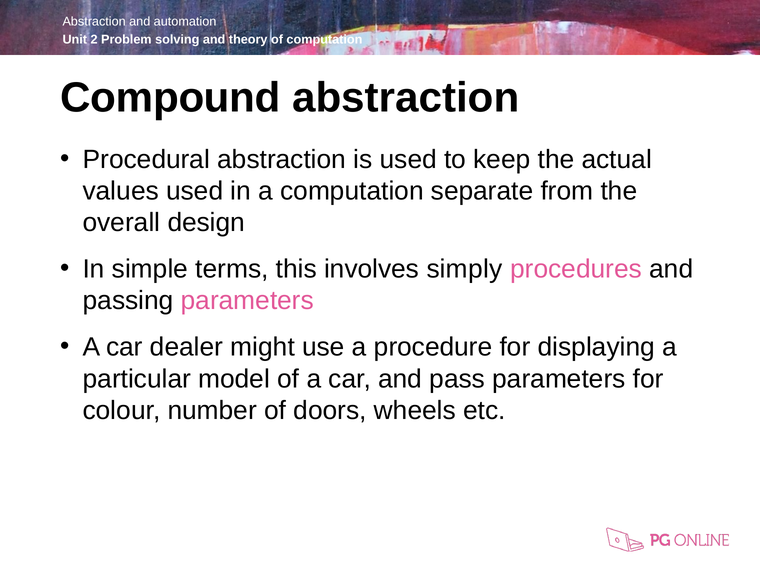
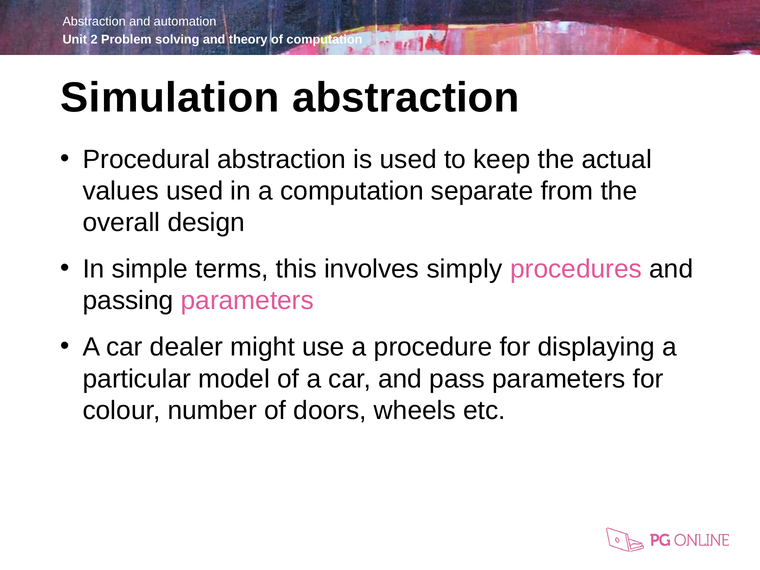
Compound: Compound -> Simulation
